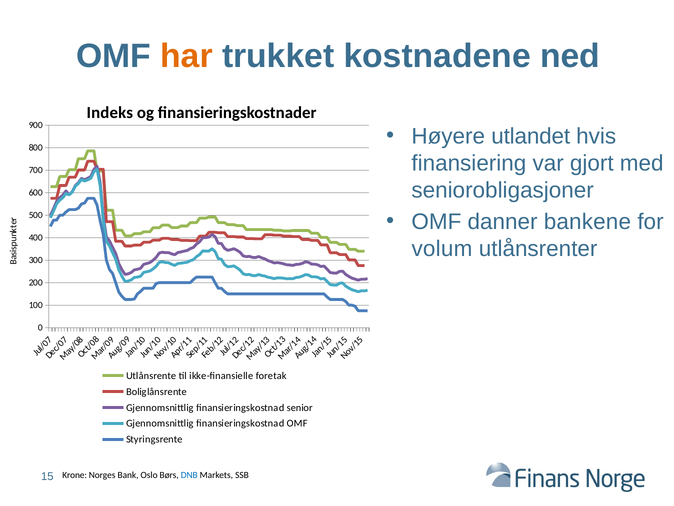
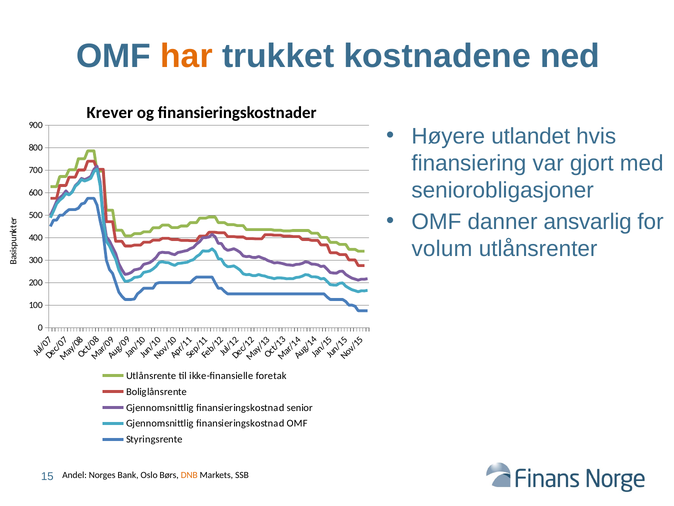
Indeks: Indeks -> Krever
bankene: bankene -> ansvarlig
Krone: Krone -> Andel
DNB colour: blue -> orange
